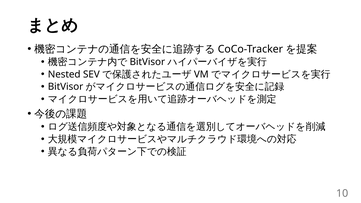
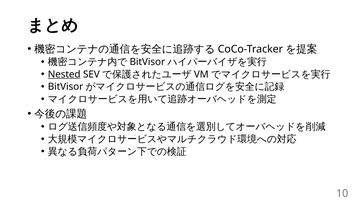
Nested underline: none -> present
